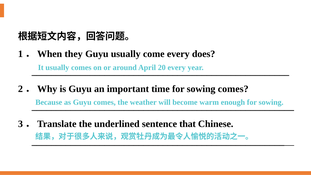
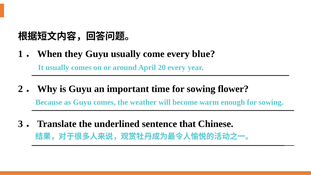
does: does -> blue
sowing comes: comes -> flower
